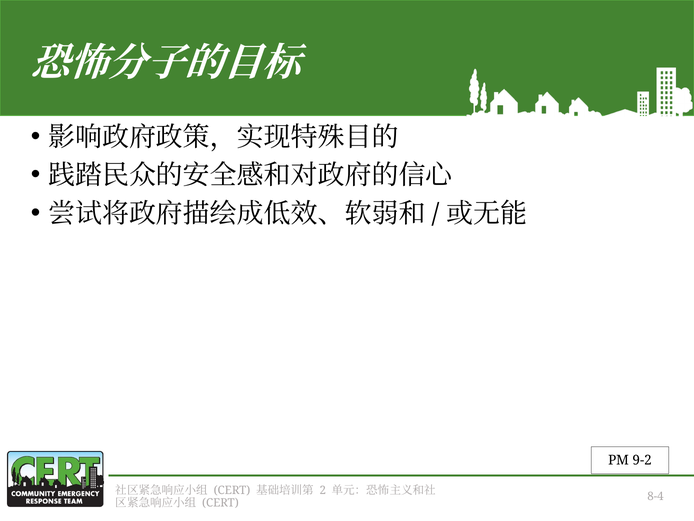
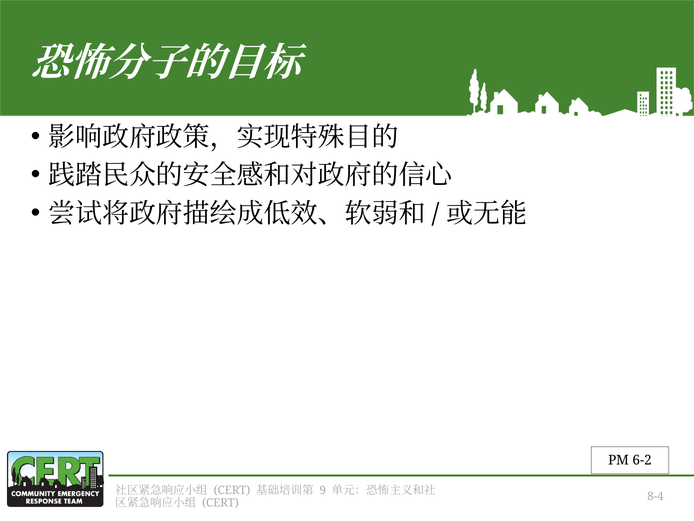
9-2: 9-2 -> 6-2
2: 2 -> 9
